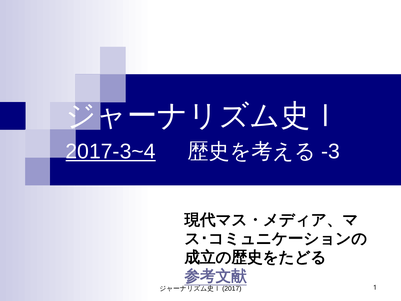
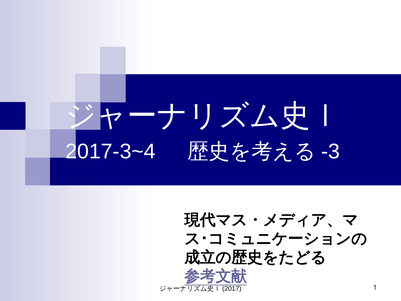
2017-3~4 underline: present -> none
